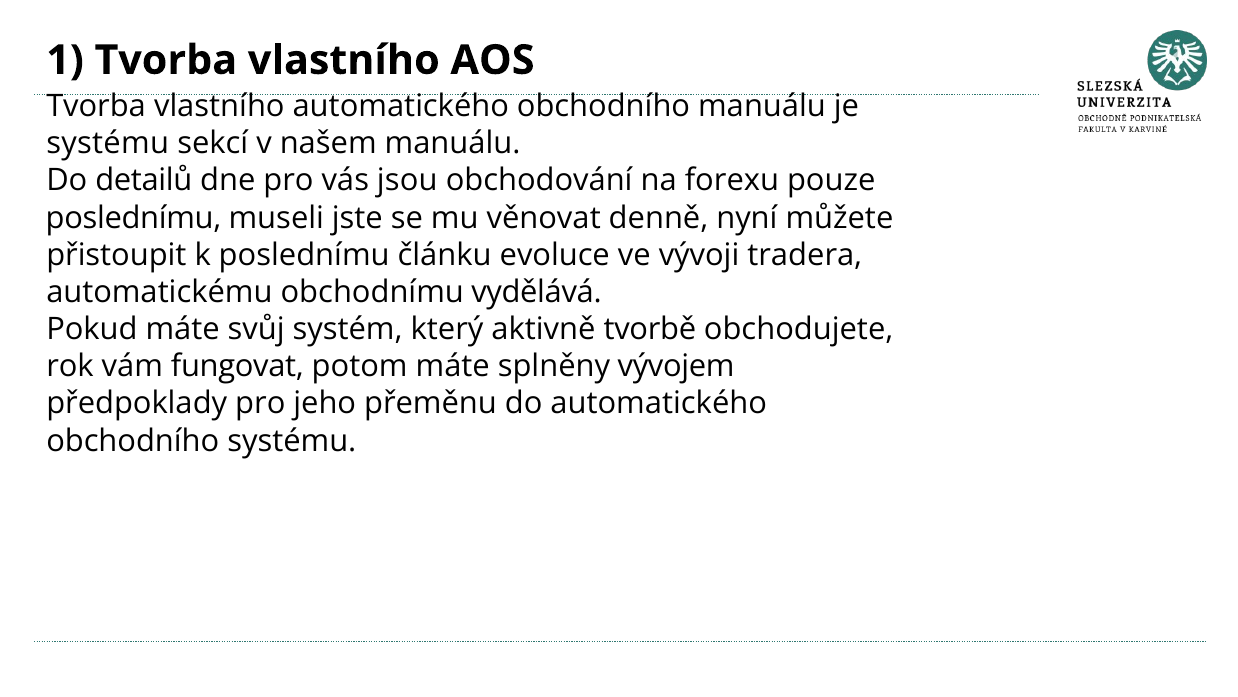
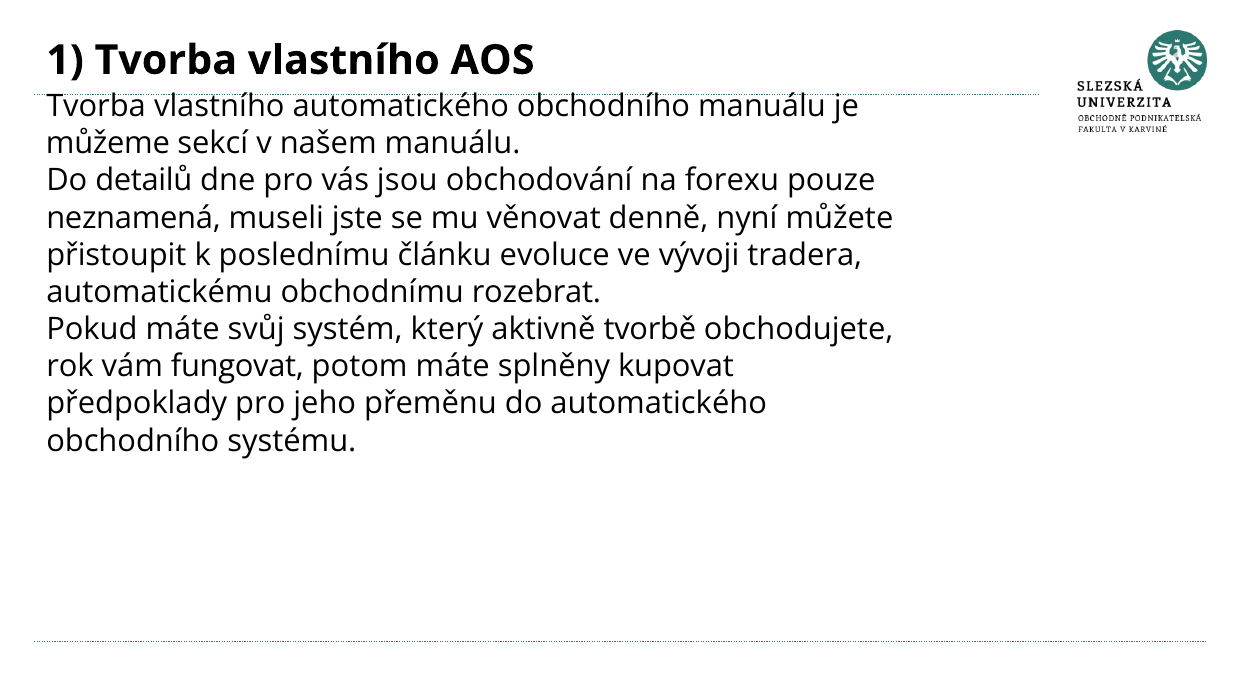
systému at (108, 143): systému -> můžeme
poslednímu at (134, 218): poslednímu -> neznamená
vydělává: vydělává -> rozebrat
vývojem: vývojem -> kupovat
